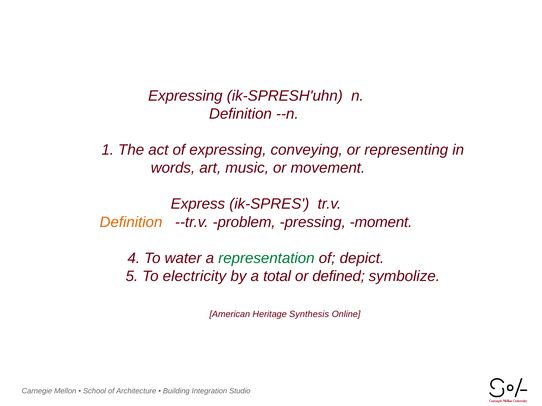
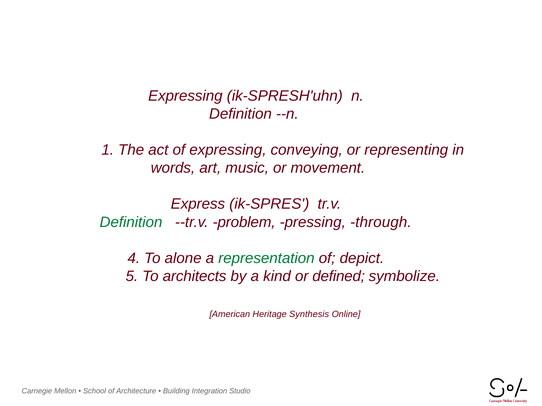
Definition at (131, 222) colour: orange -> green
moment: moment -> through
water: water -> alone
electricity: electricity -> architects
total: total -> kind
